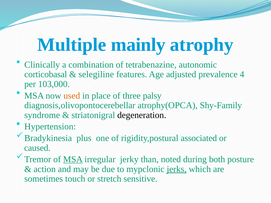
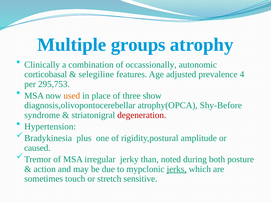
mainly: mainly -> groups
tetrabenazine: tetrabenazine -> occassionally
103,000: 103,000 -> 295,753
palsy: palsy -> show
Shy-Family: Shy-Family -> Shy-Before
degeneration colour: black -> red
associated: associated -> amplitude
MSA at (73, 160) underline: present -> none
